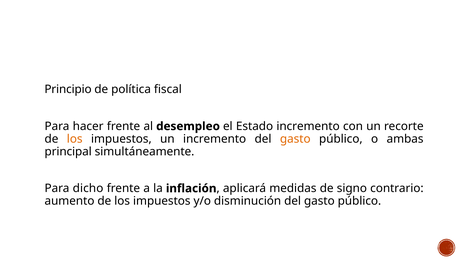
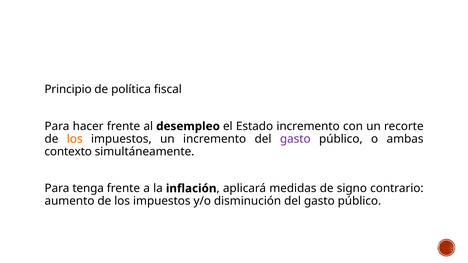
gasto at (295, 139) colour: orange -> purple
principal: principal -> contexto
dicho: dicho -> tenga
